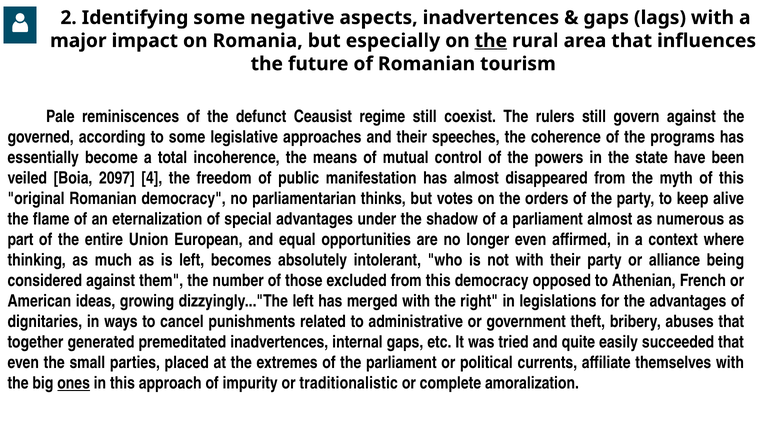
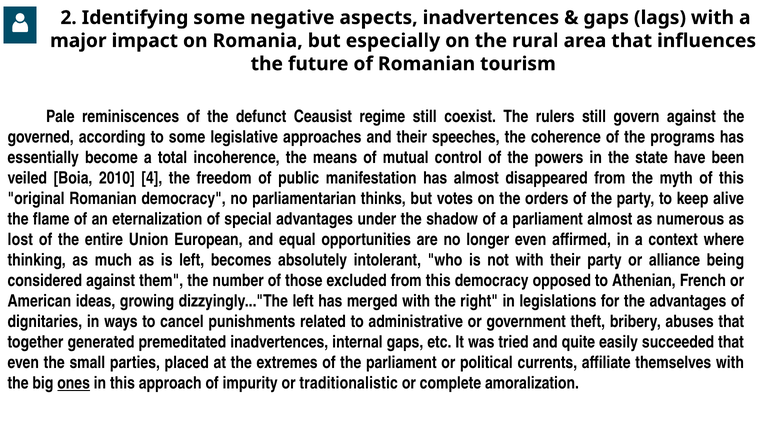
the at (491, 41) underline: present -> none
2097: 2097 -> 2010
part: part -> lost
